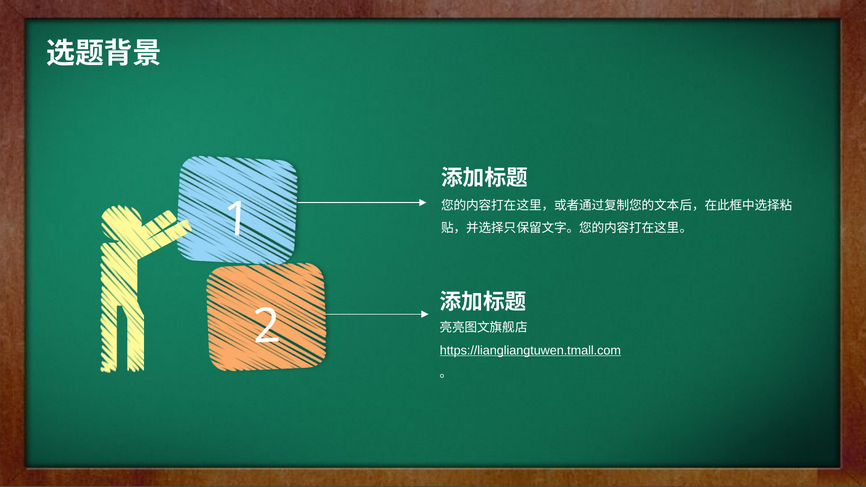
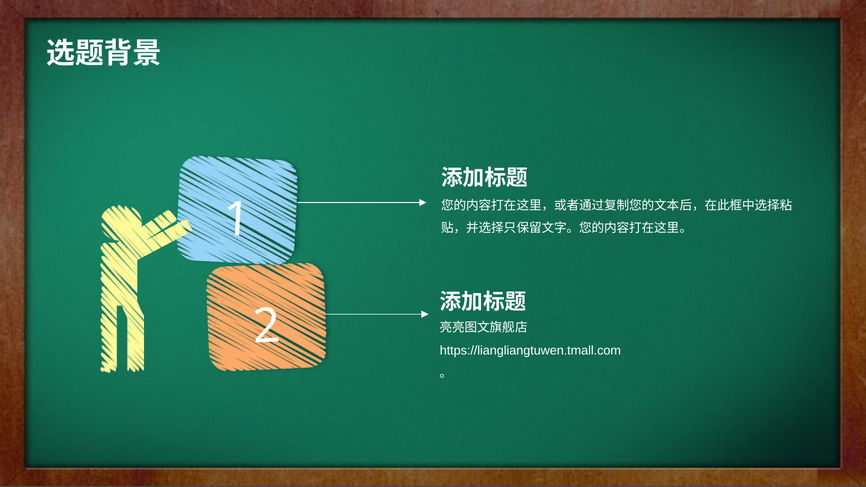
https://liangliangtuwen.tmall.com underline: present -> none
